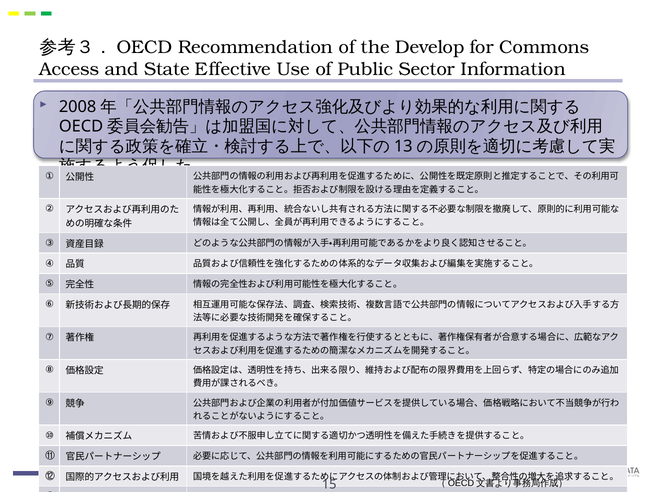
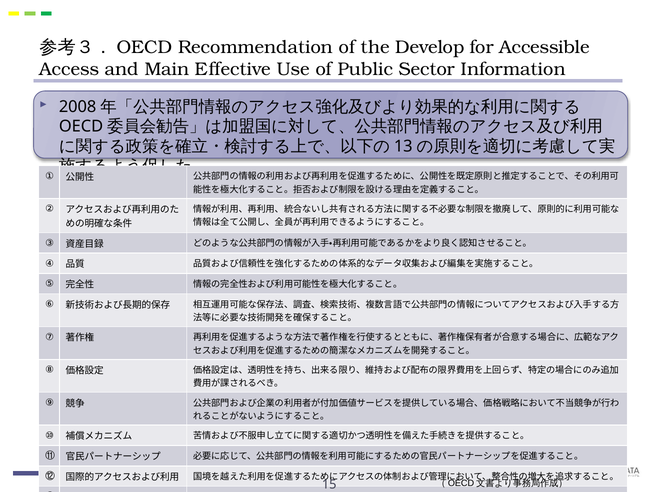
Commons: Commons -> Accessible
State: State -> Main
